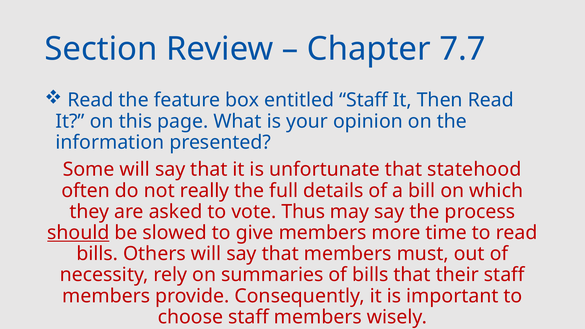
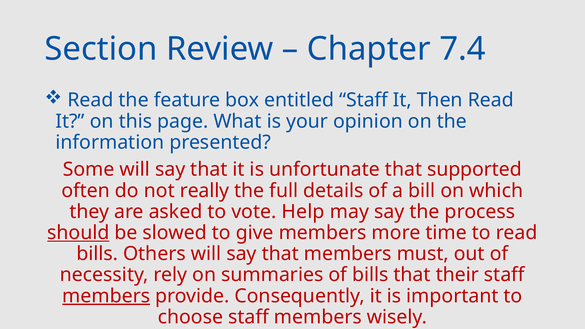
7.7: 7.7 -> 7.4
statehood: statehood -> supported
Thus: Thus -> Help
members at (106, 296) underline: none -> present
